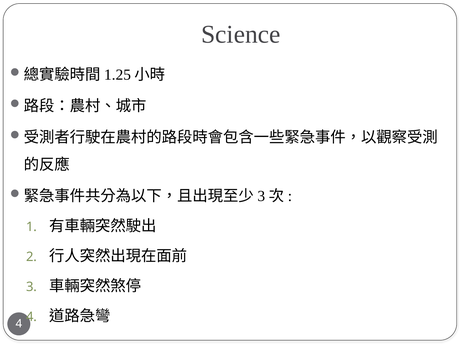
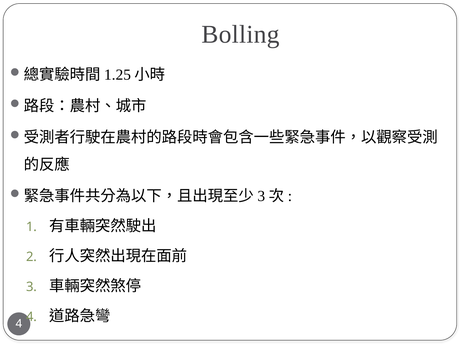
Science: Science -> Bolling
